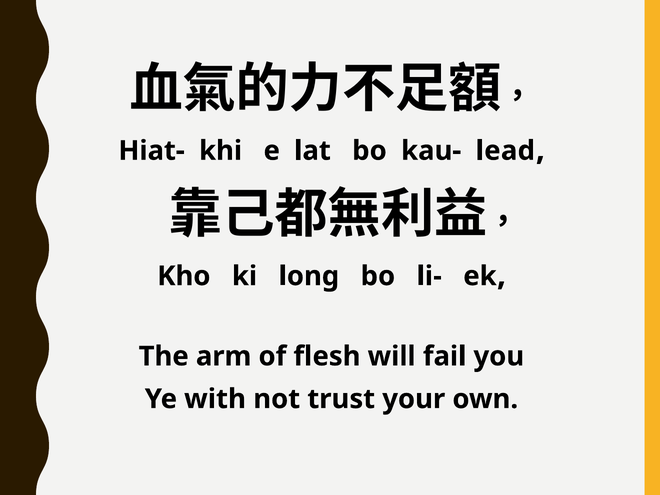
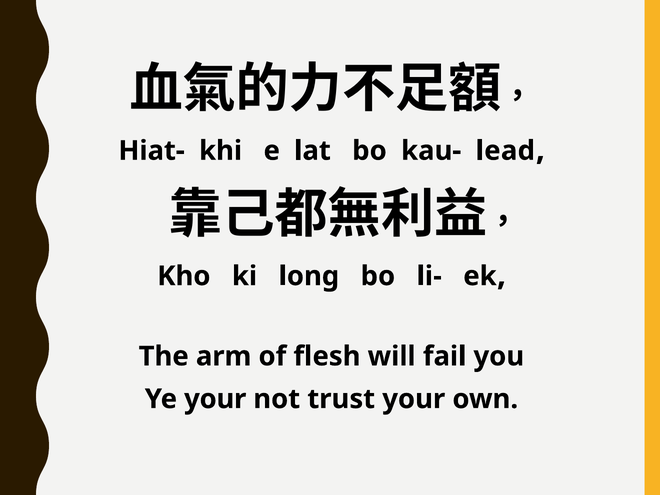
Ye with: with -> your
